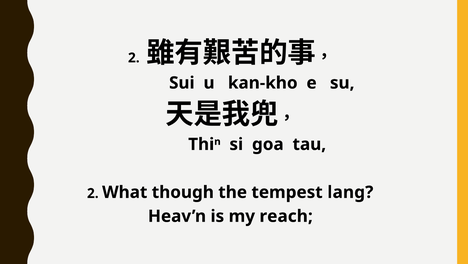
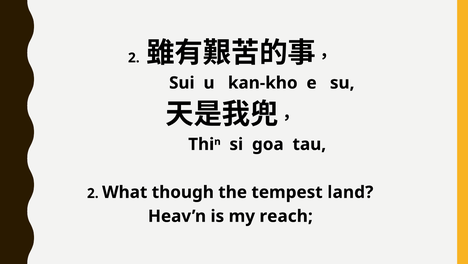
lang: lang -> land
